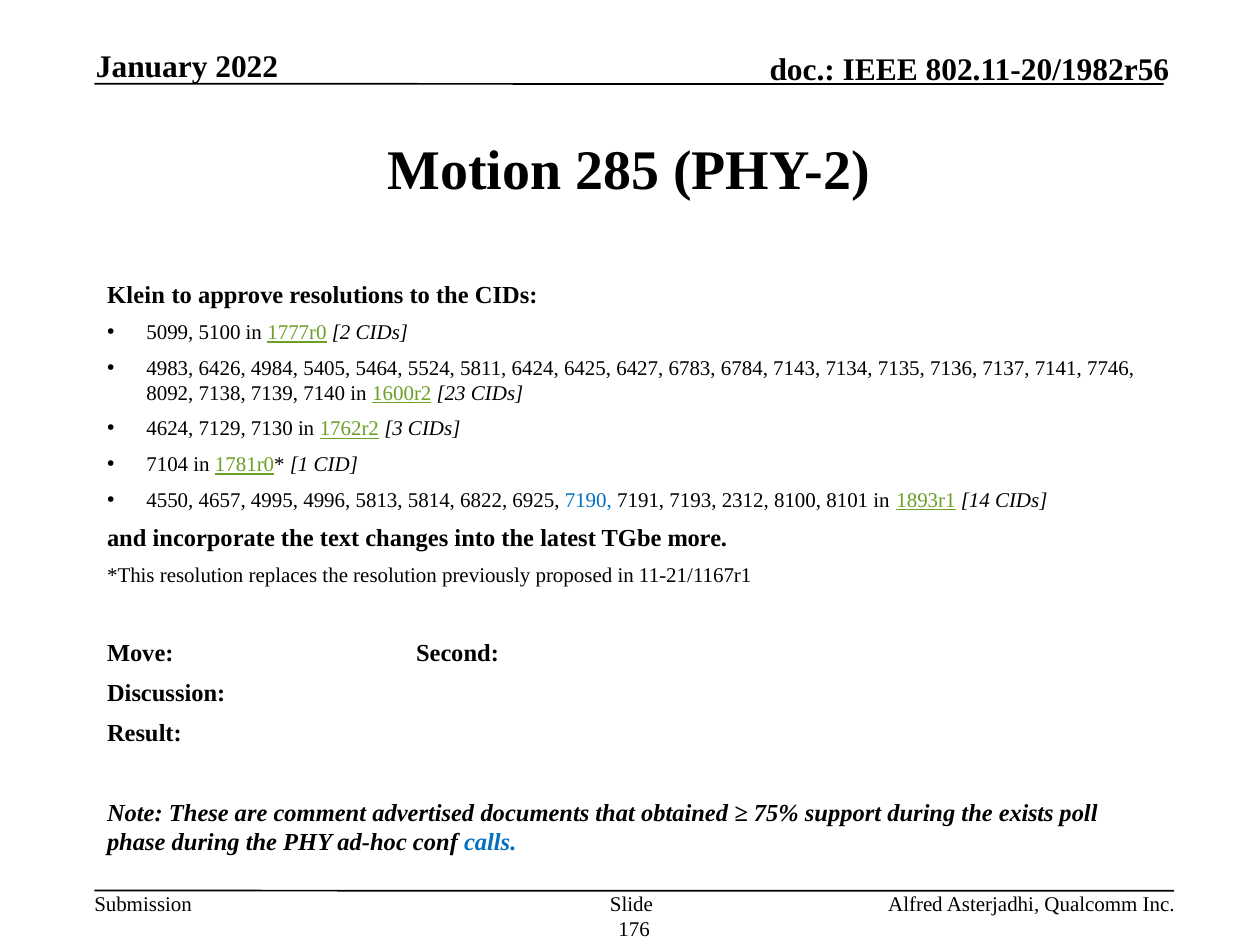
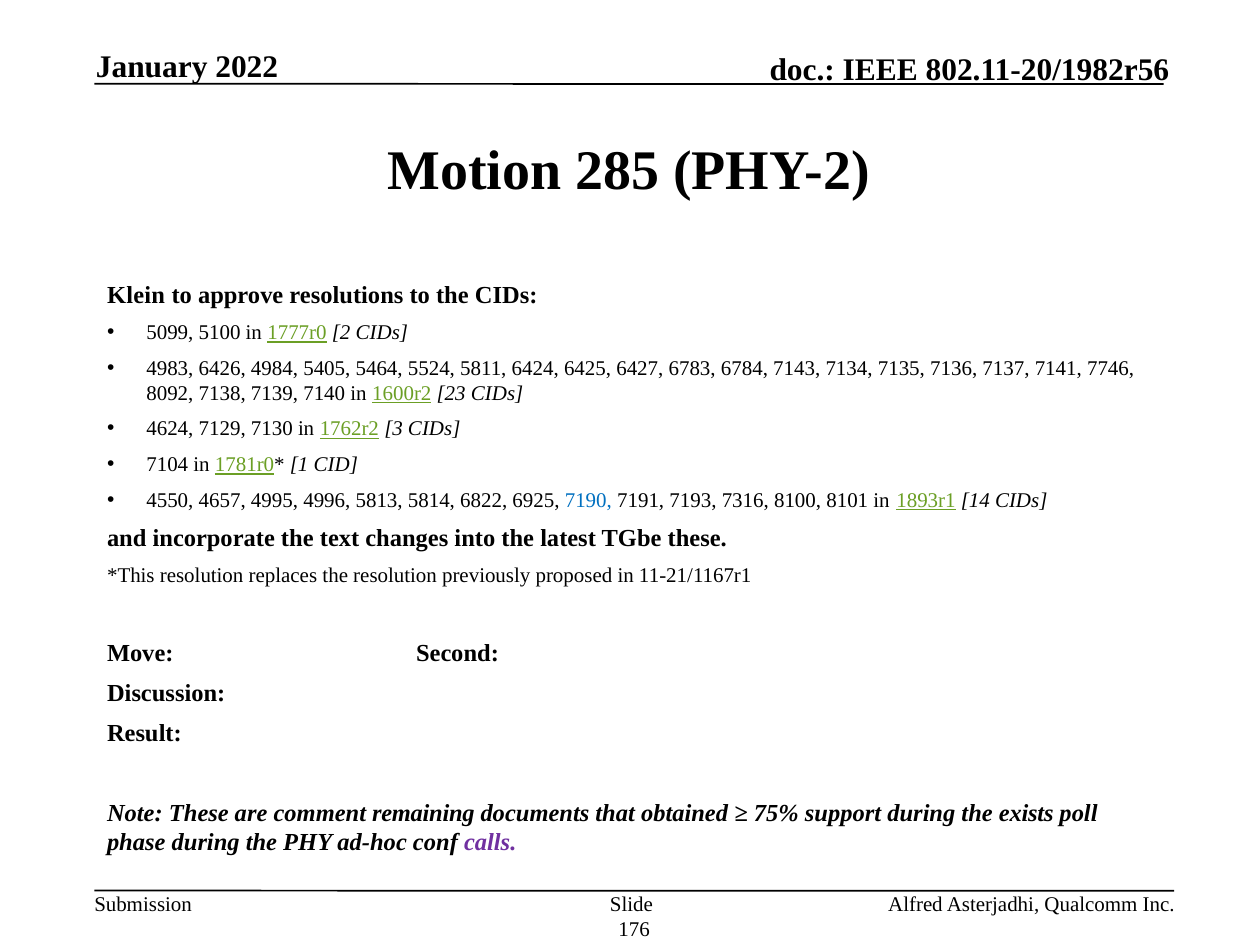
2312: 2312 -> 7316
TGbe more: more -> these
advertised: advertised -> remaining
calls colour: blue -> purple
